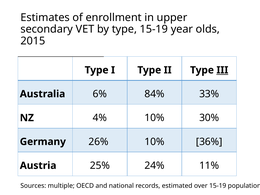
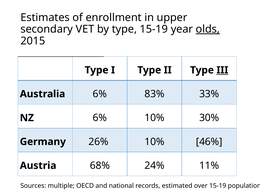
olds underline: none -> present
84%: 84% -> 83%
NZ 4%: 4% -> 6%
36%: 36% -> 46%
25%: 25% -> 68%
